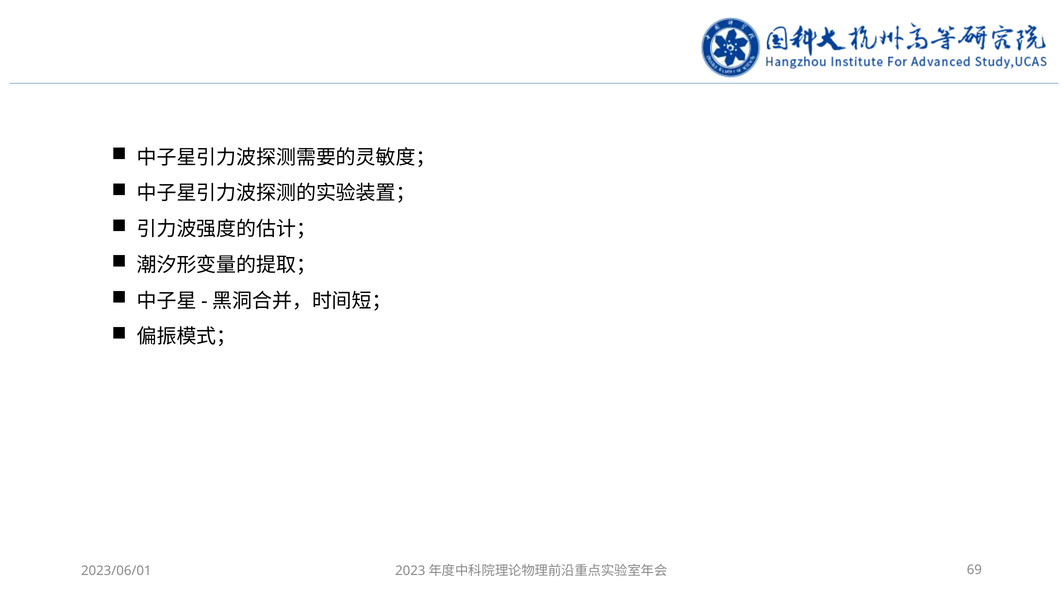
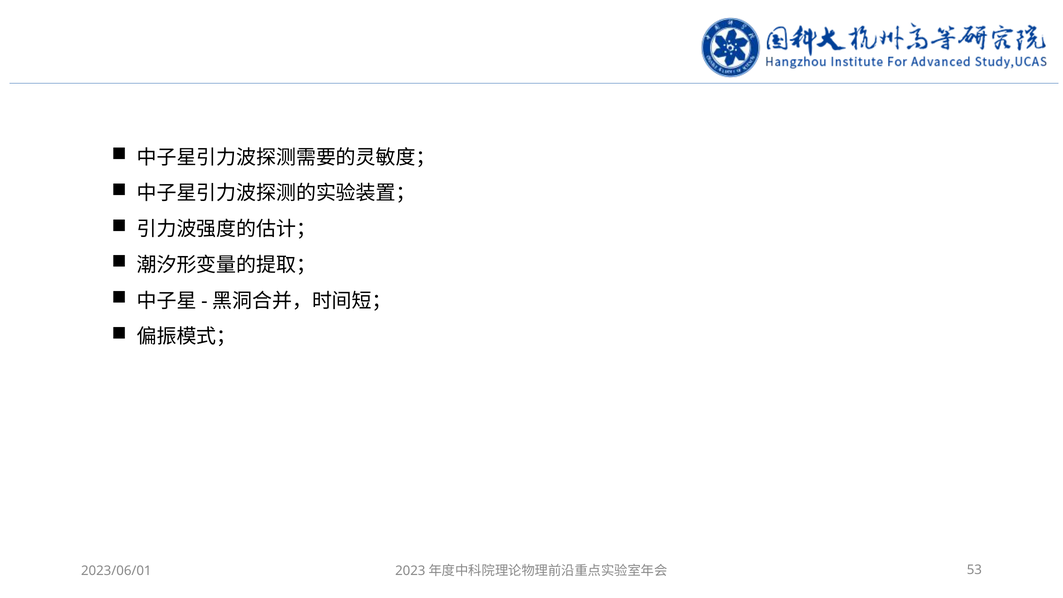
69: 69 -> 53
